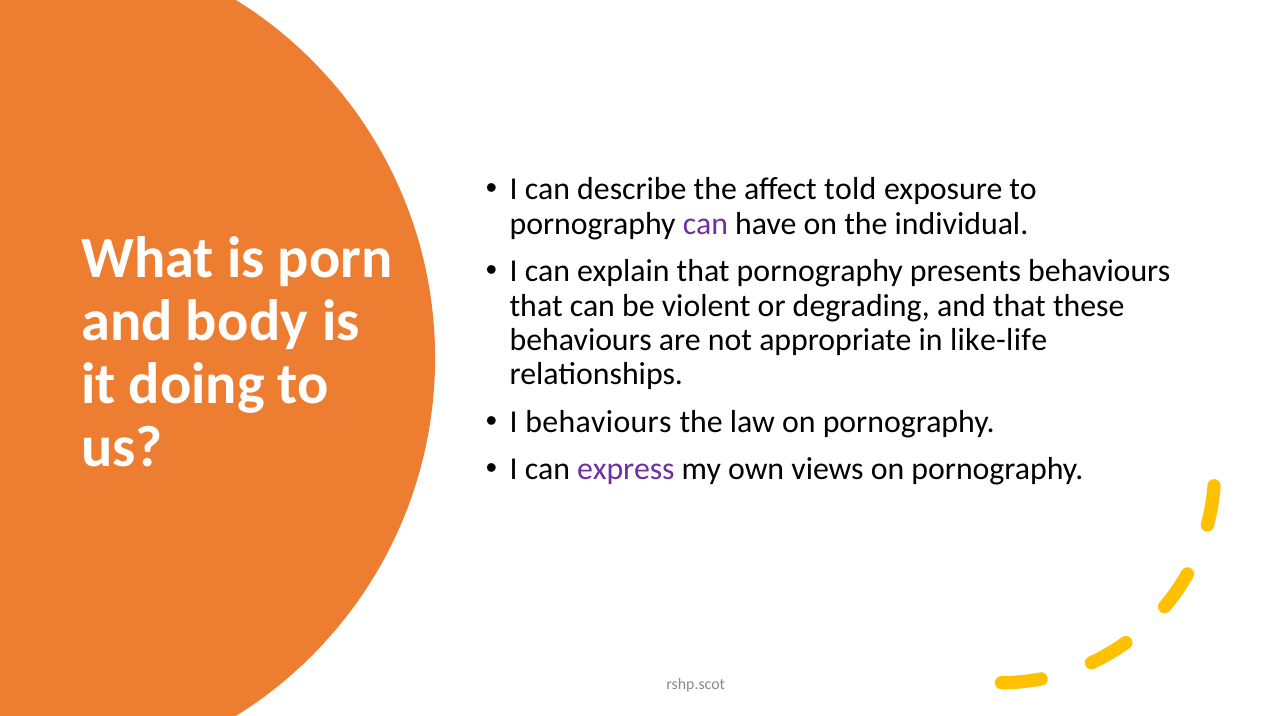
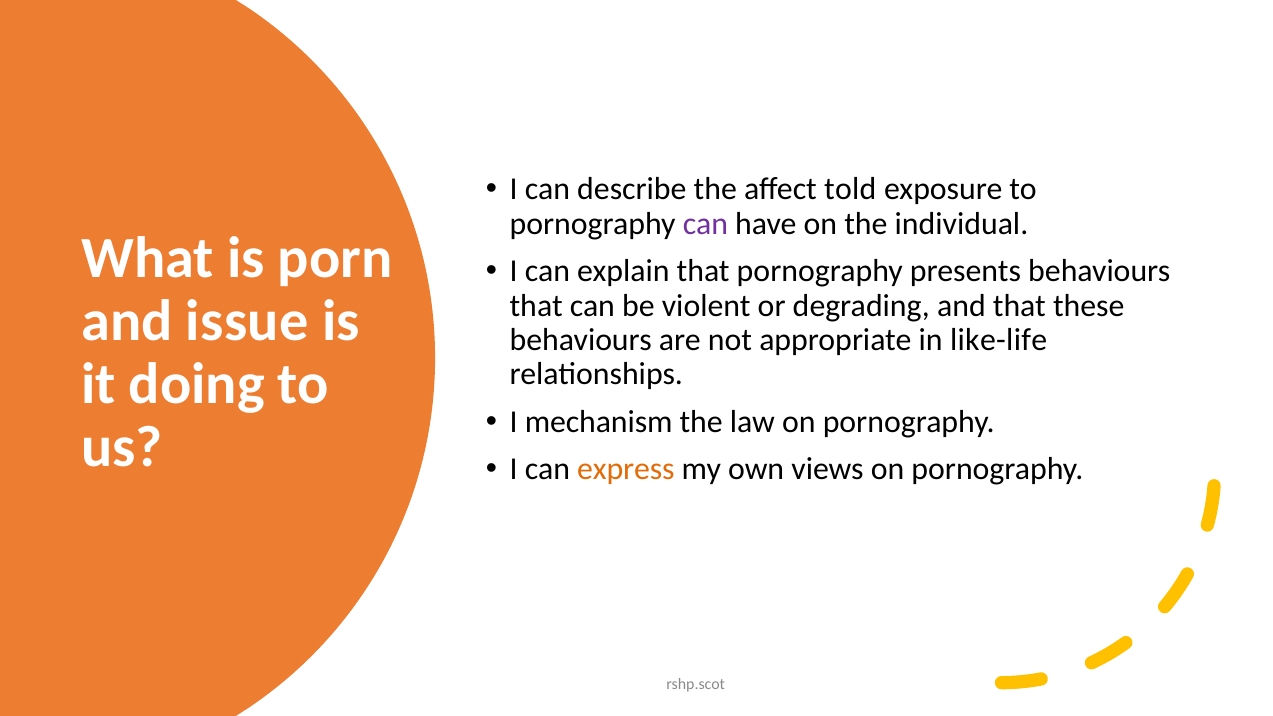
body: body -> issue
I behaviours: behaviours -> mechanism
express colour: purple -> orange
